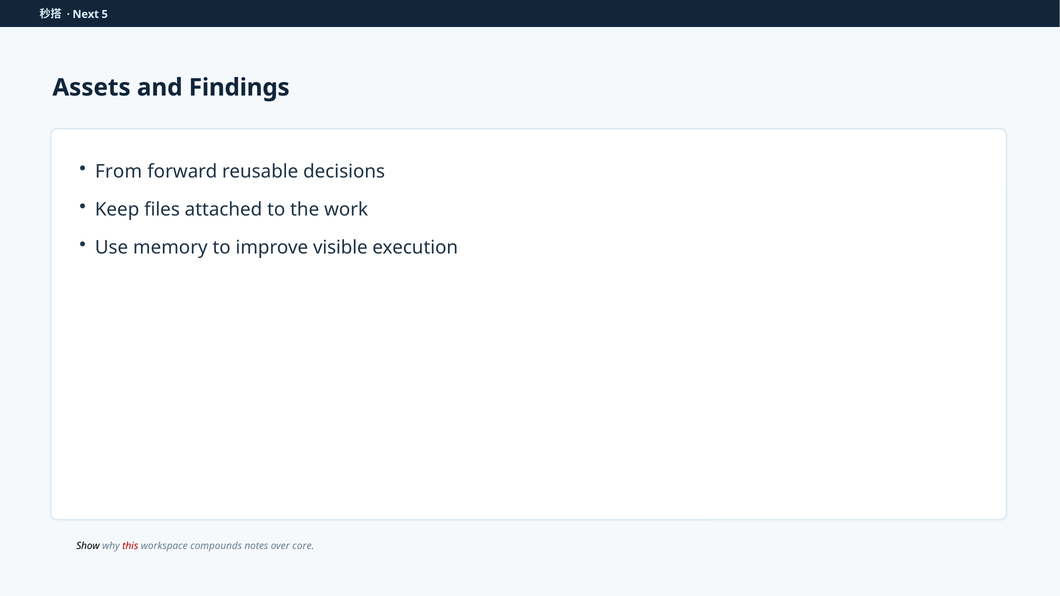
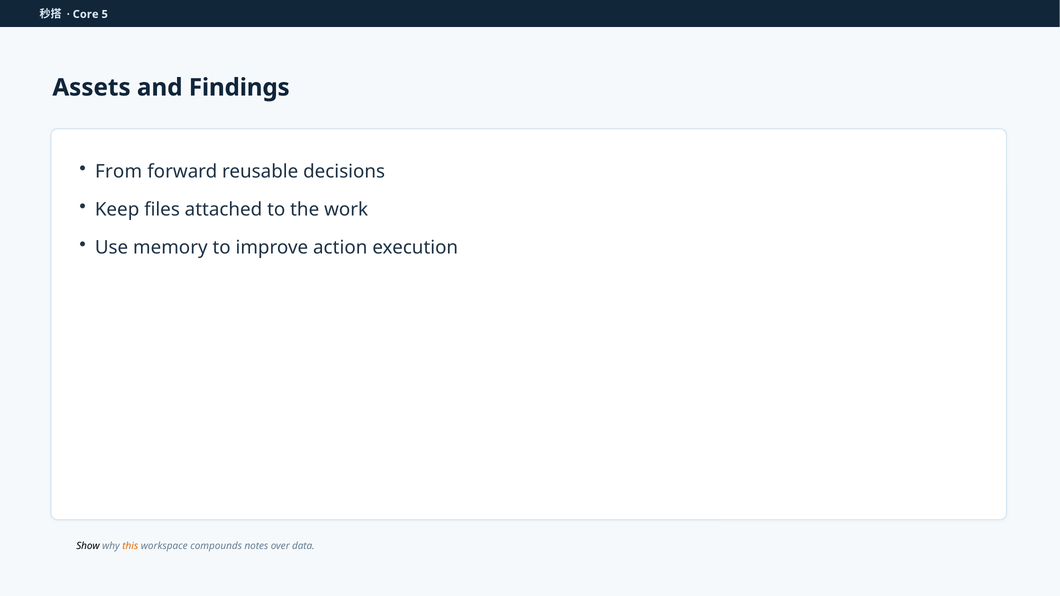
Next: Next -> Core
visible: visible -> action
this colour: red -> orange
core: core -> data
